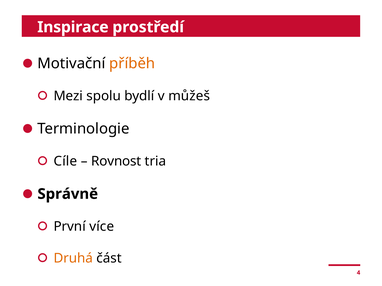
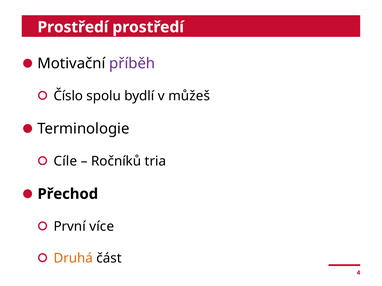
Inspirace at (73, 27): Inspirace -> Prostředí
příběh colour: orange -> purple
Mezi: Mezi -> Číslo
Rovnost: Rovnost -> Ročníků
Správně: Správně -> Přechod
